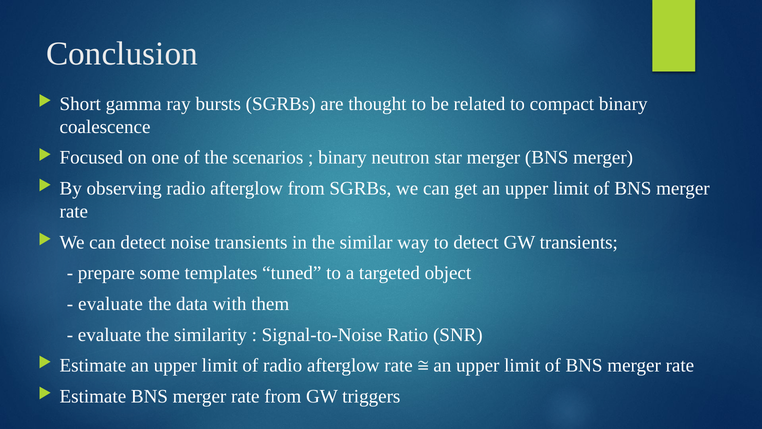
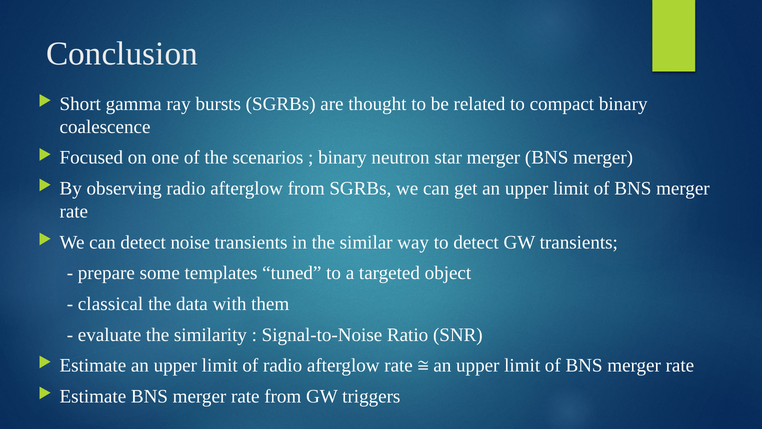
evaluate at (110, 304): evaluate -> classical
